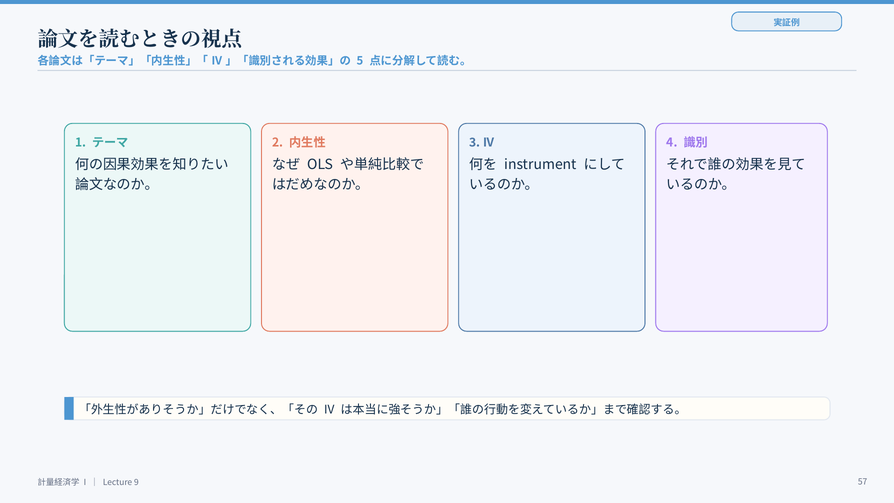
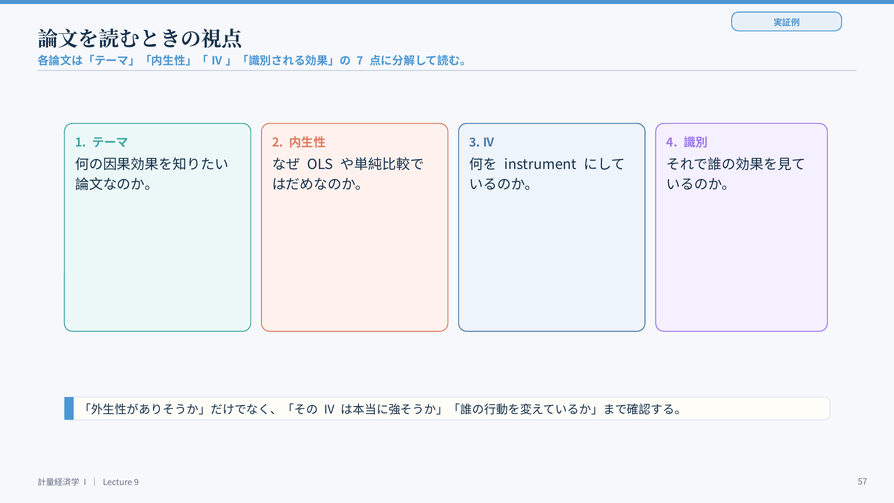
5: 5 -> 7
